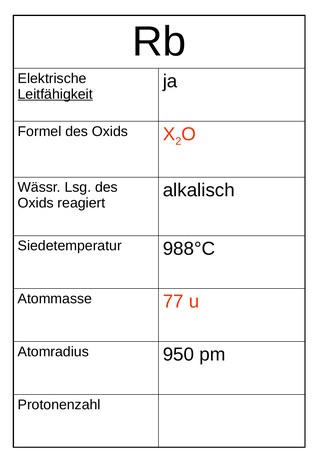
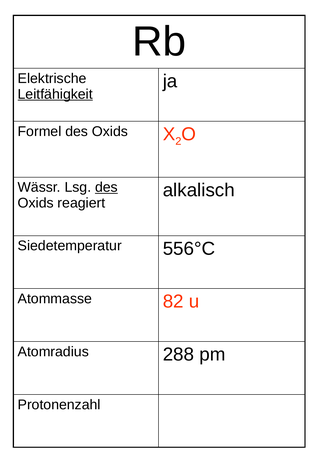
des at (106, 188) underline: none -> present
988°C: 988°C -> 556°C
77: 77 -> 82
950: 950 -> 288
